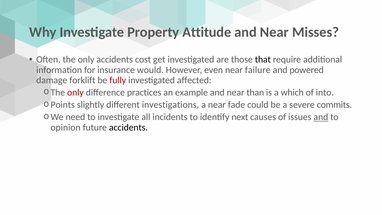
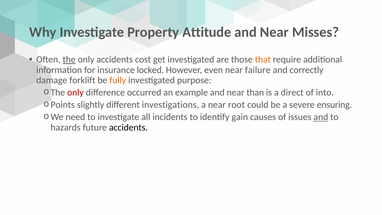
the at (69, 60) underline: none -> present
that colour: black -> orange
would: would -> locked
powered: powered -> correctly
fully colour: red -> orange
affected: affected -> purpose
practices: practices -> occurred
which: which -> direct
fade: fade -> root
commits: commits -> ensuring
next: next -> gain
opinion: opinion -> hazards
